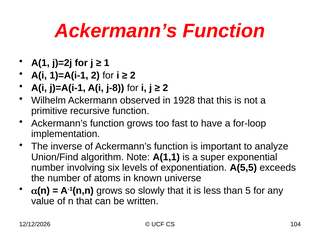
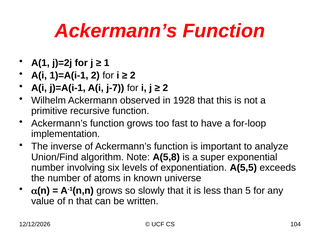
j-8: j-8 -> j-7
A(1,1: A(1,1 -> A(5,8
